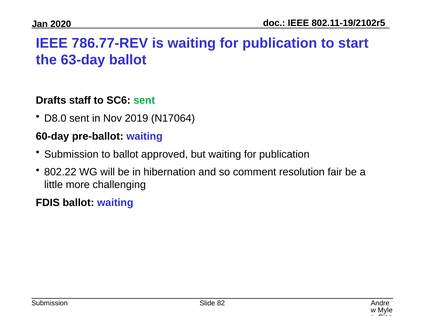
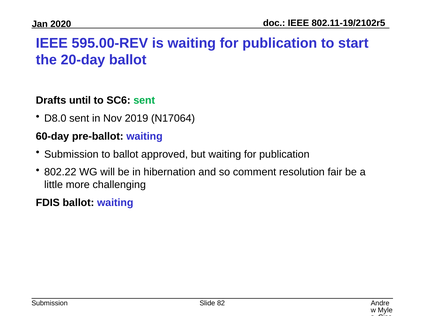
786.77-REV: 786.77-REV -> 595.00-REV
63-day: 63-day -> 20-day
staff: staff -> until
